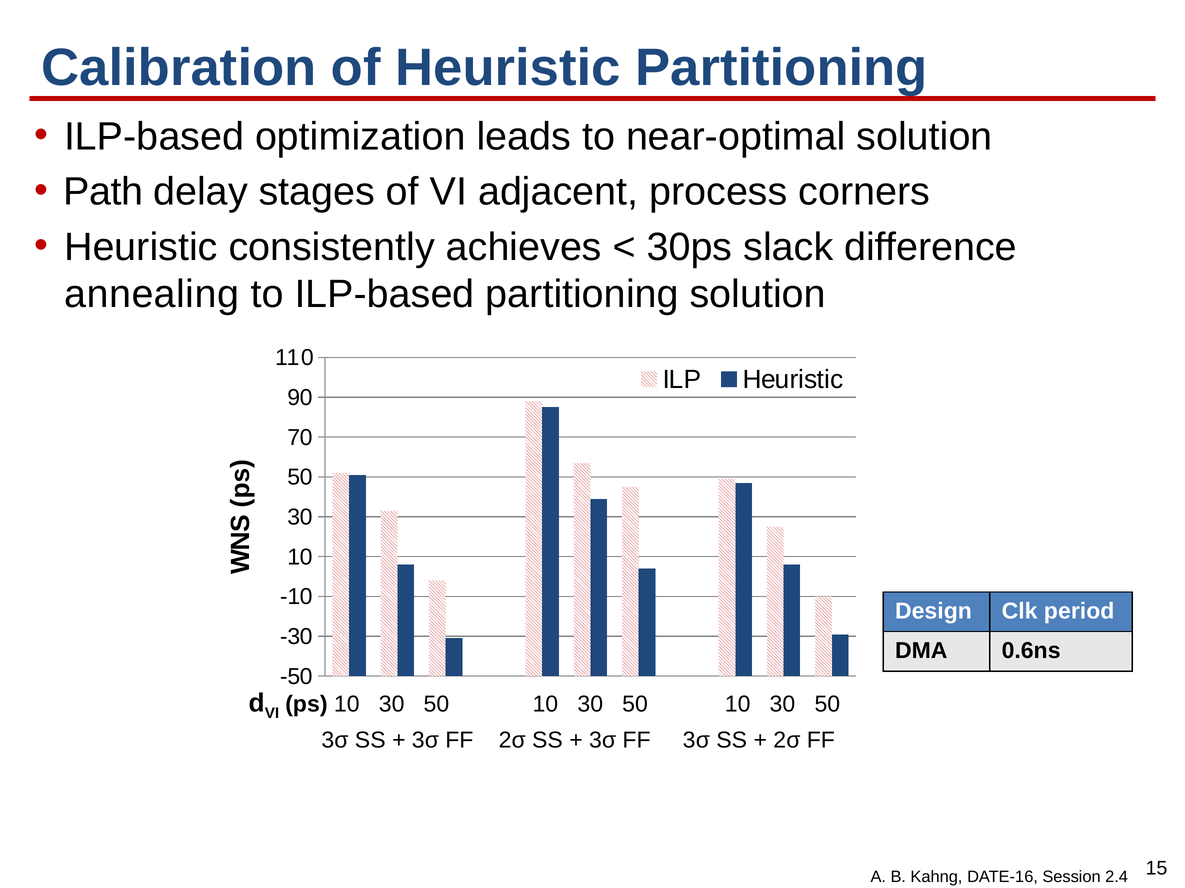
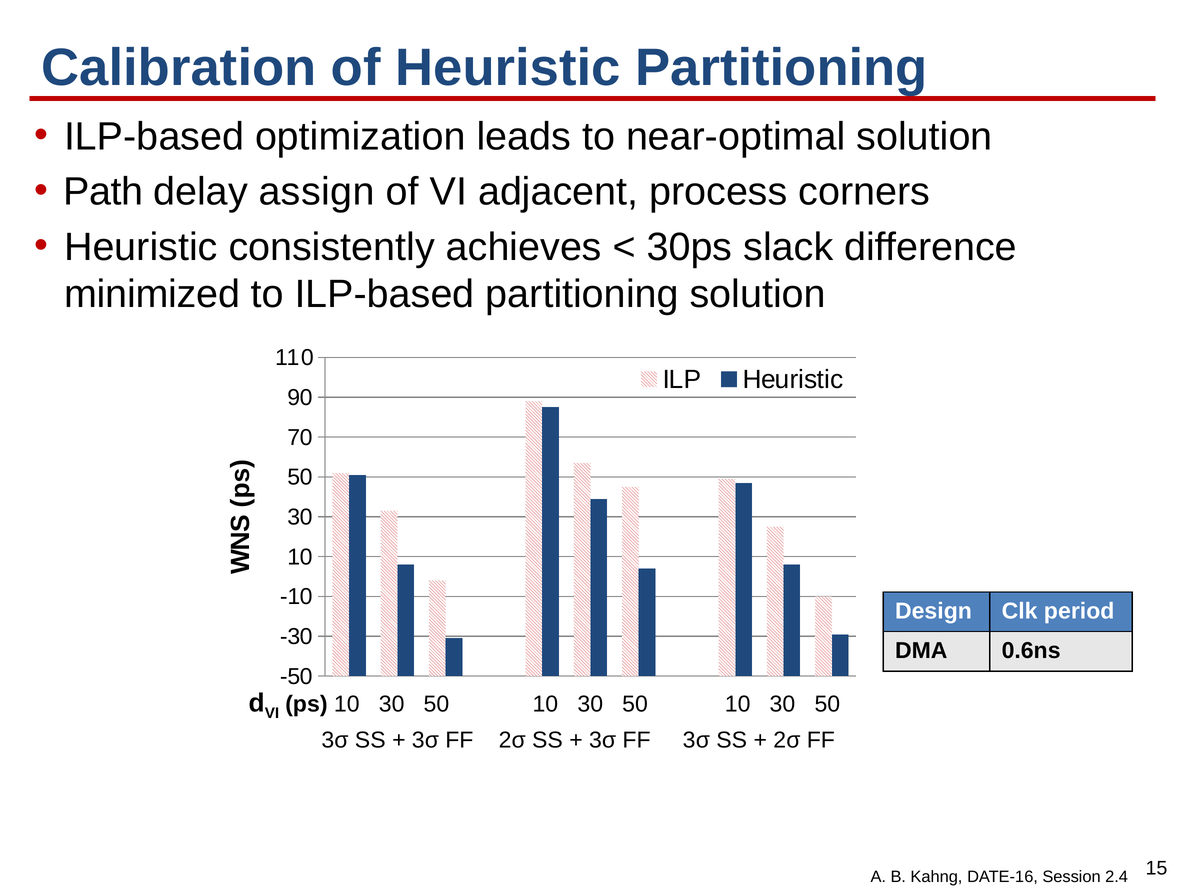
stages: stages -> assign
annealing: annealing -> minimized
